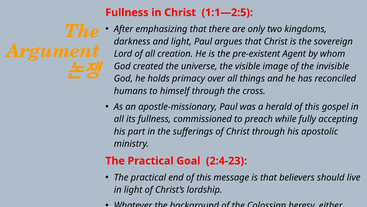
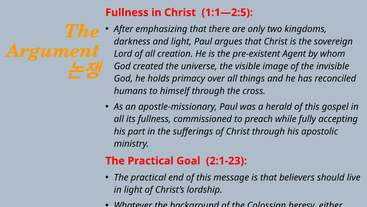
2:4-23: 2:4-23 -> 2:1-23
